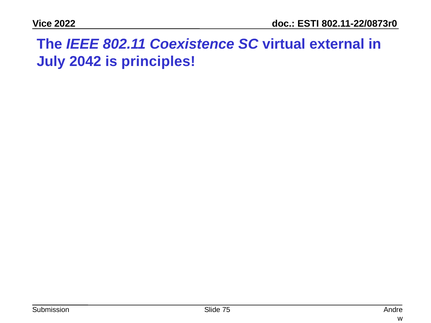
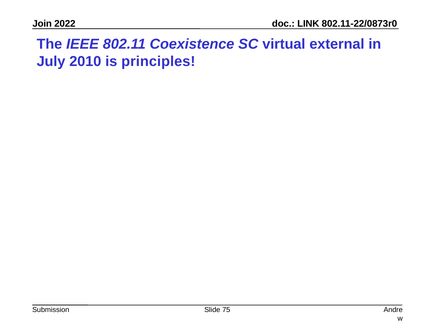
Vice: Vice -> Join
ESTI: ESTI -> LINK
2042: 2042 -> 2010
